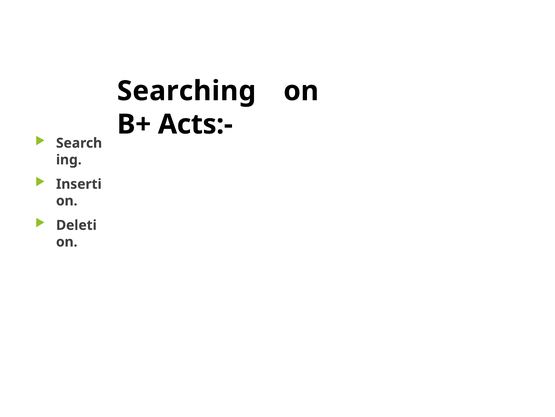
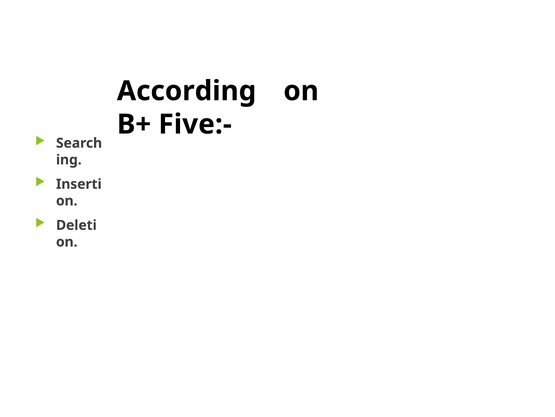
Searching: Searching -> According
Acts:-: Acts:- -> Five:-
